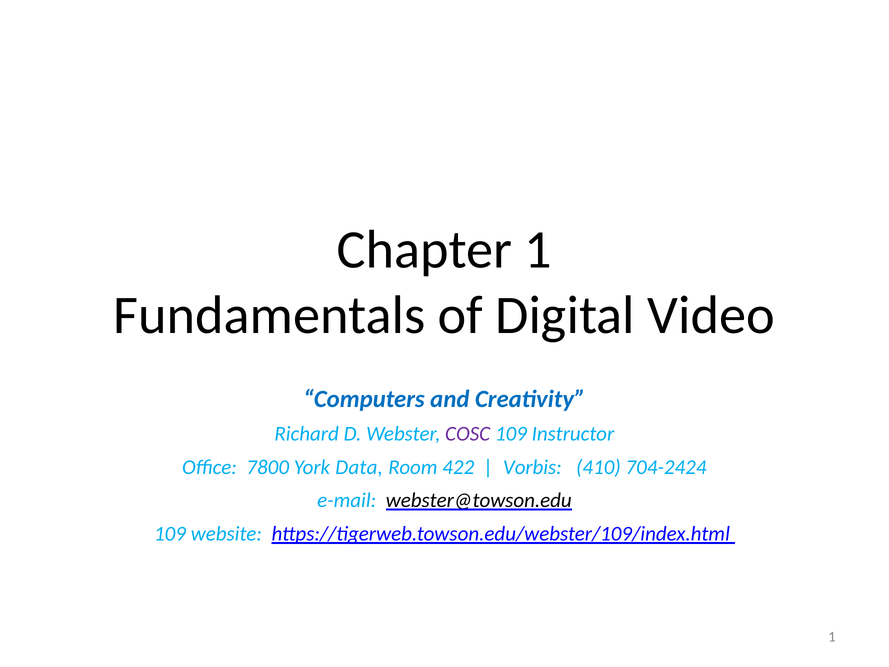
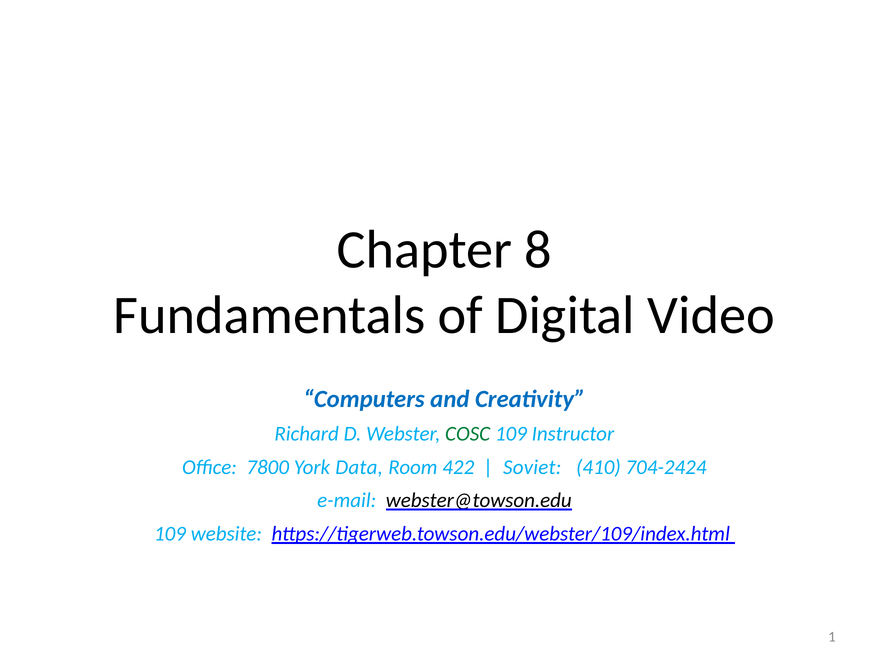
Chapter 1: 1 -> 8
COSC colour: purple -> green
Vorbis: Vorbis -> Soviet
